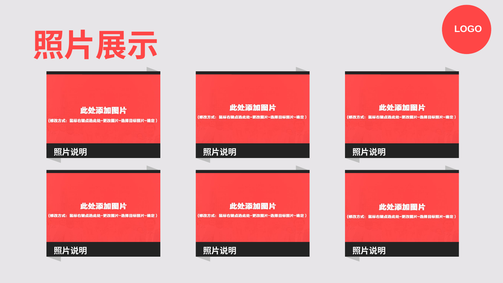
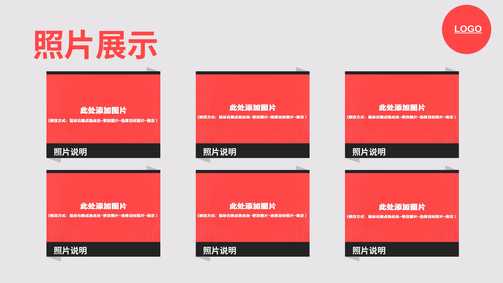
LOGO underline: none -> present
